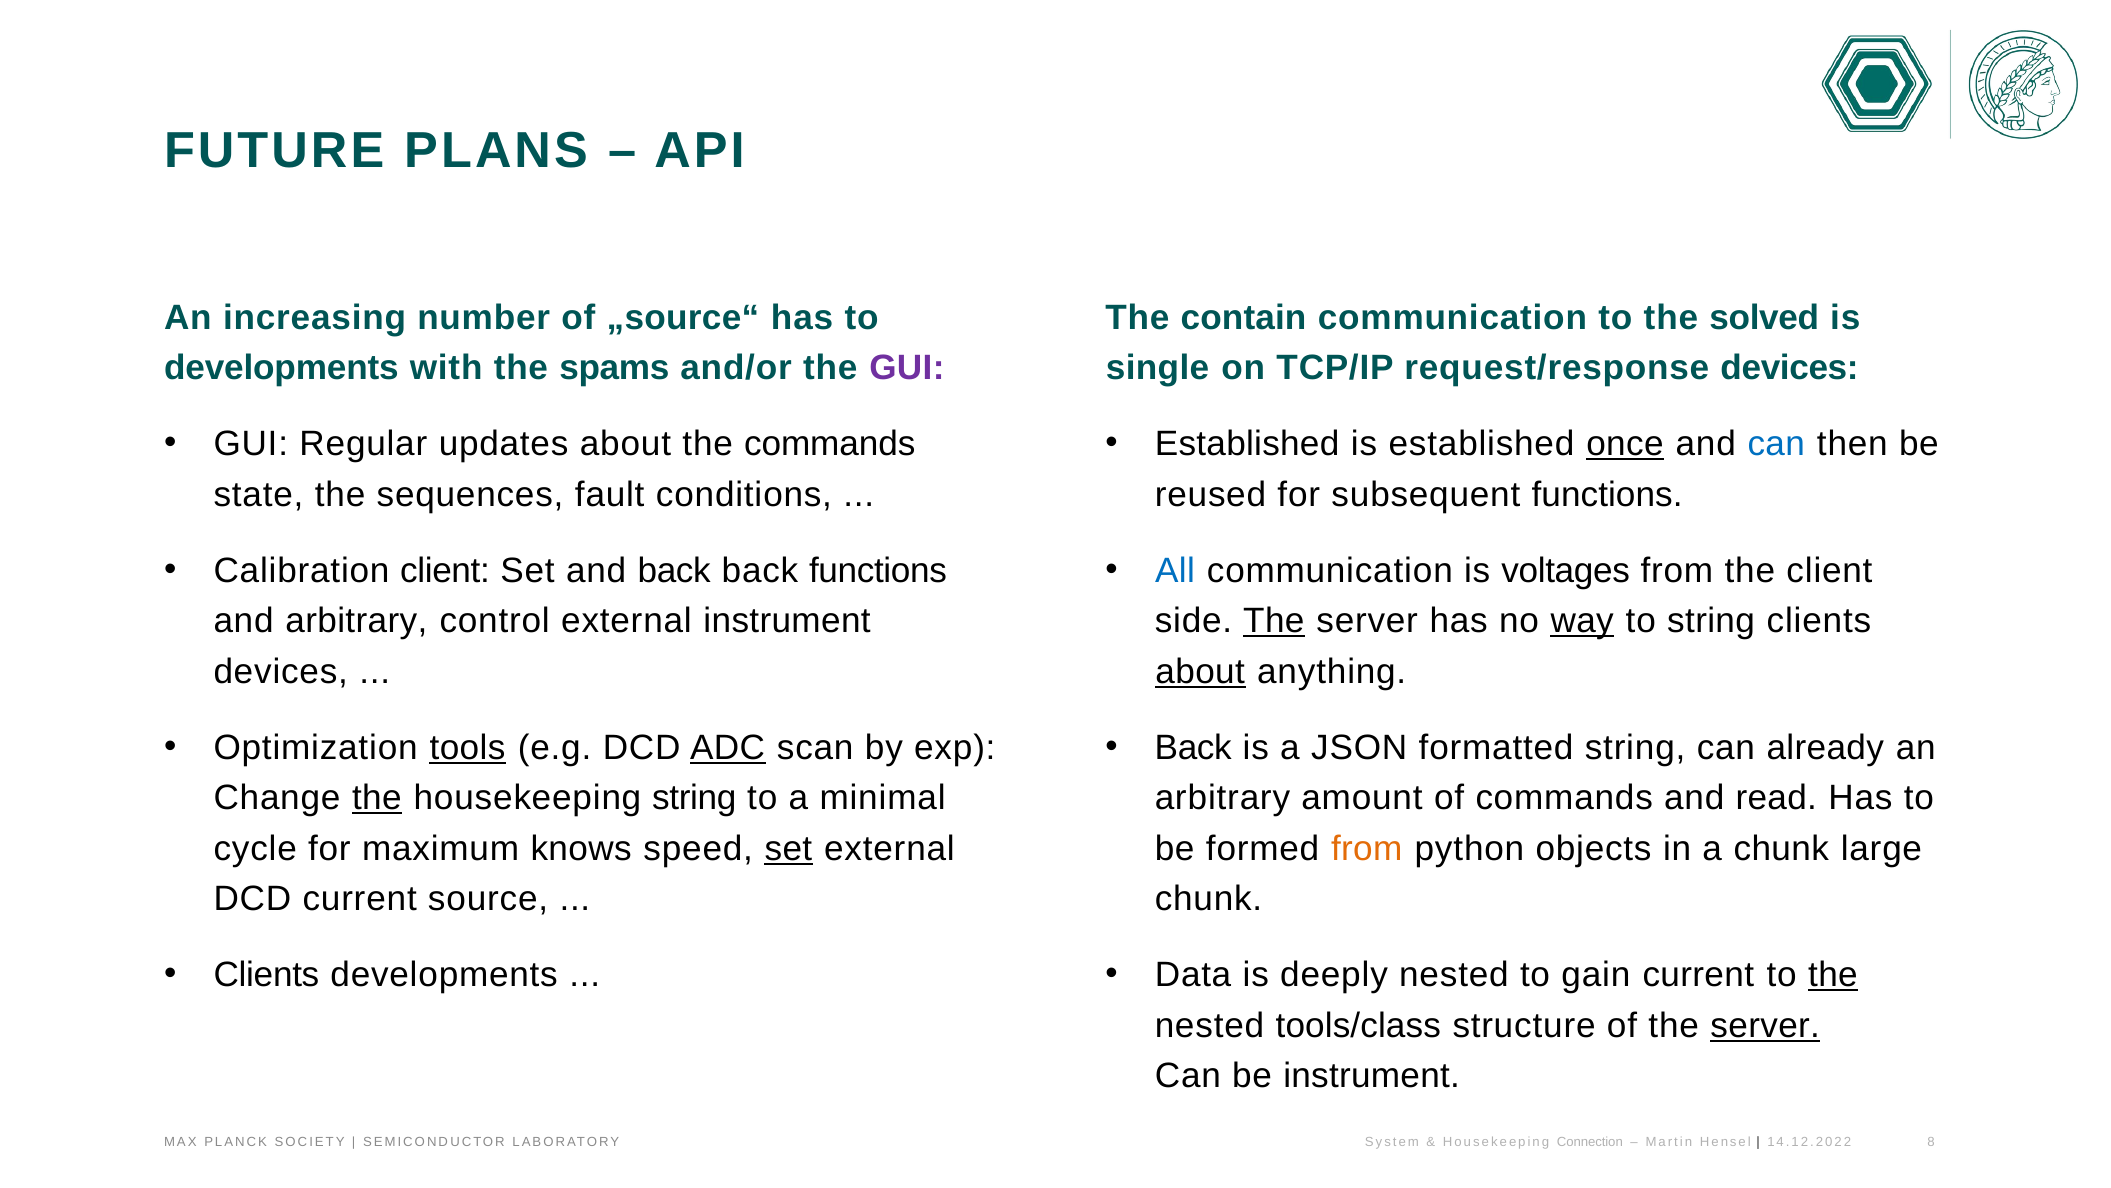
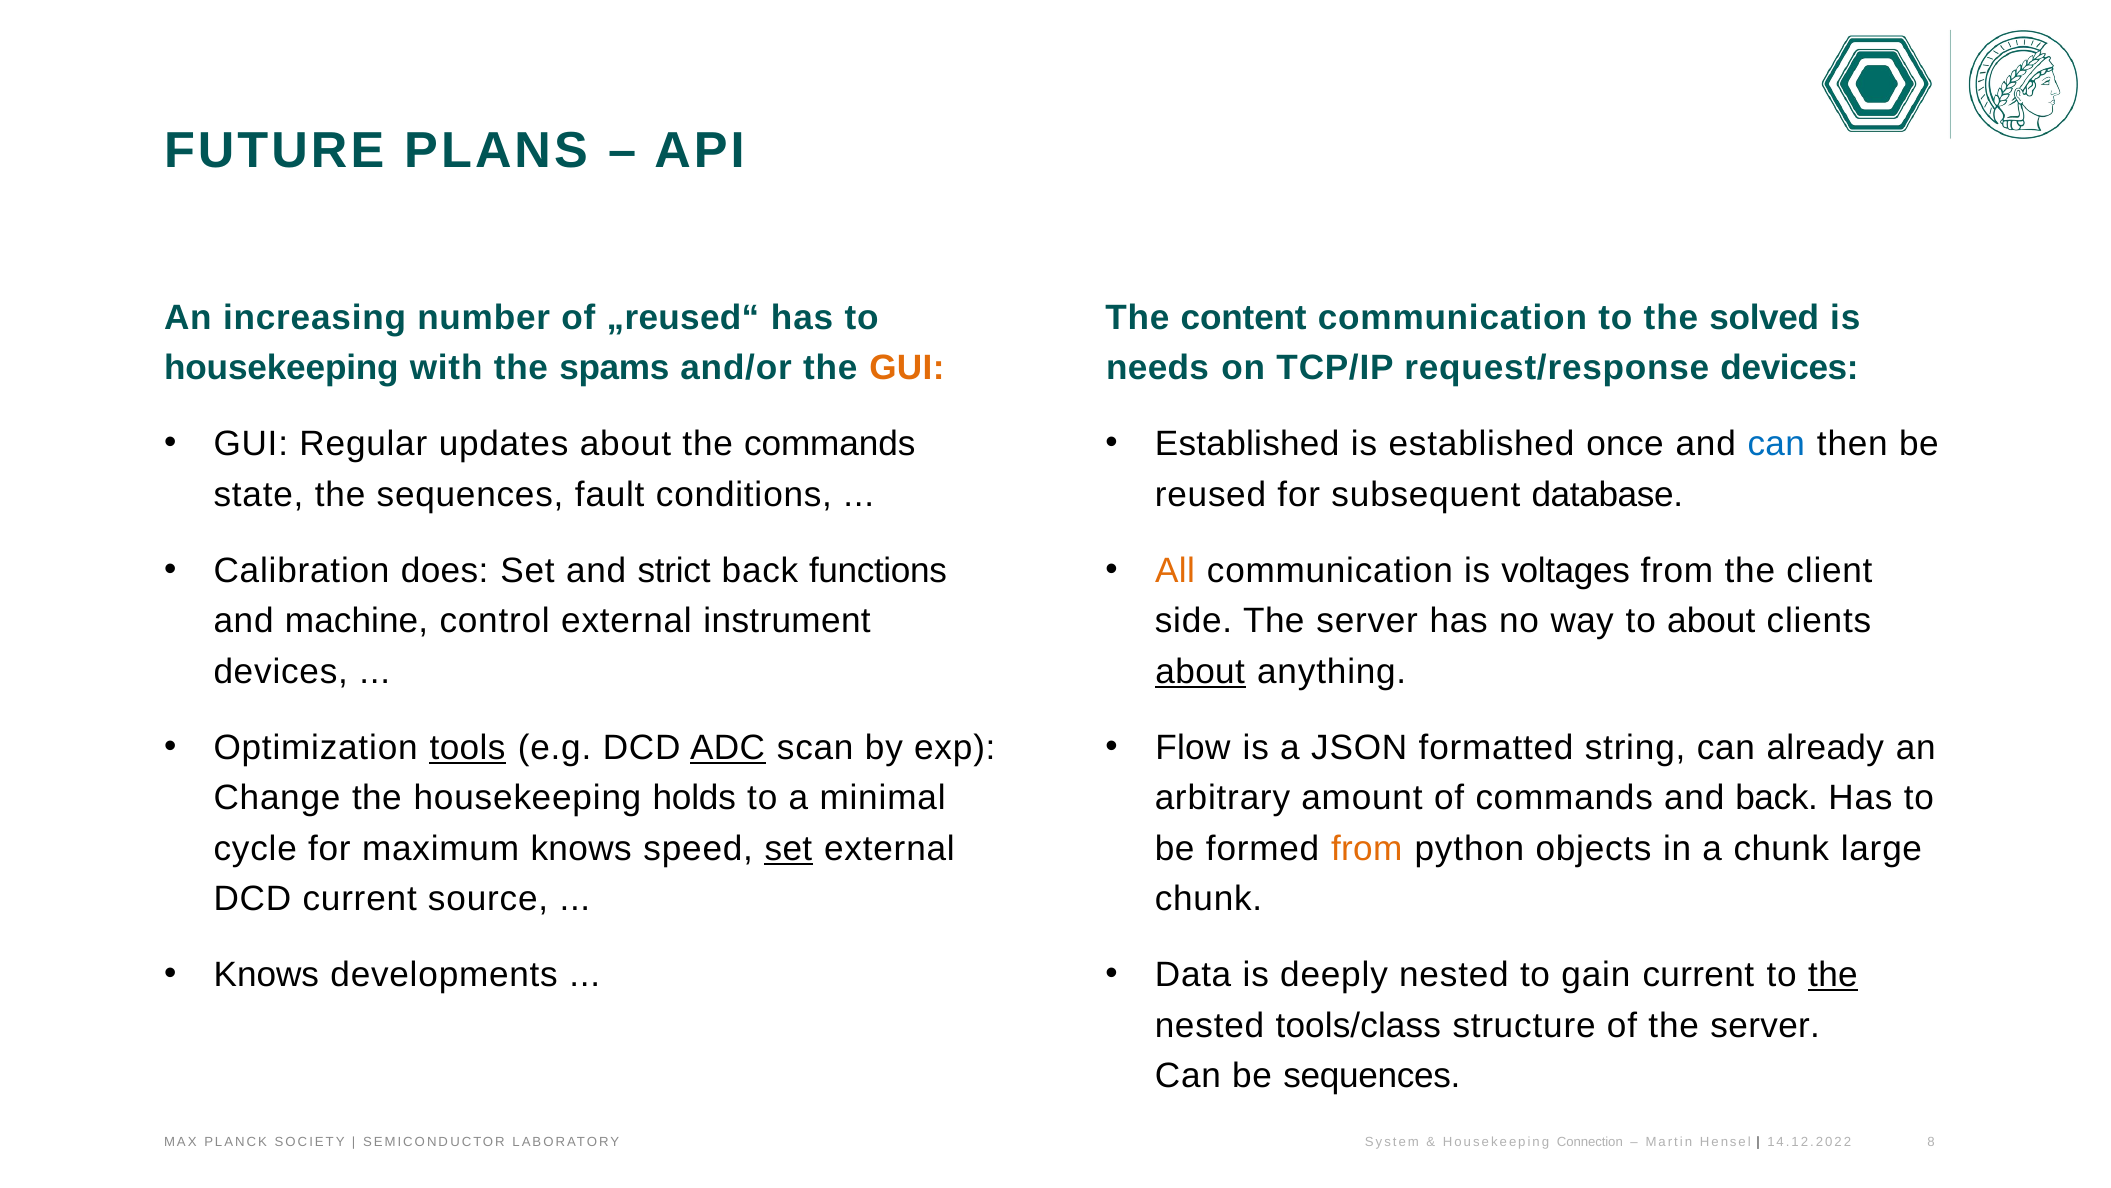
„source“: „source“ -> „reused“
contain: contain -> content
developments at (281, 368): developments -> housekeeping
GUI at (907, 368) colour: purple -> orange
single: single -> needs
once underline: present -> none
subsequent functions: functions -> database
Calibration client: client -> does
and back: back -> strict
All colour: blue -> orange
and arbitrary: arbitrary -> machine
The at (1274, 621) underline: present -> none
way underline: present -> none
to string: string -> about
Back at (1193, 747): Back -> Flow
the at (377, 798) underline: present -> none
housekeeping string: string -> holds
and read: read -> back
Clients at (266, 975): Clients -> Knows
server at (1765, 1025) underline: present -> none
be instrument: instrument -> sequences
